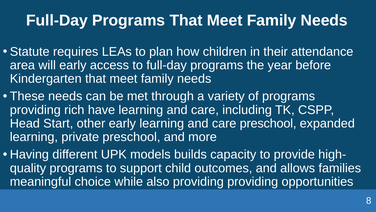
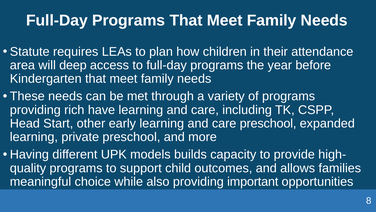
will early: early -> deep
providing providing: providing -> important
